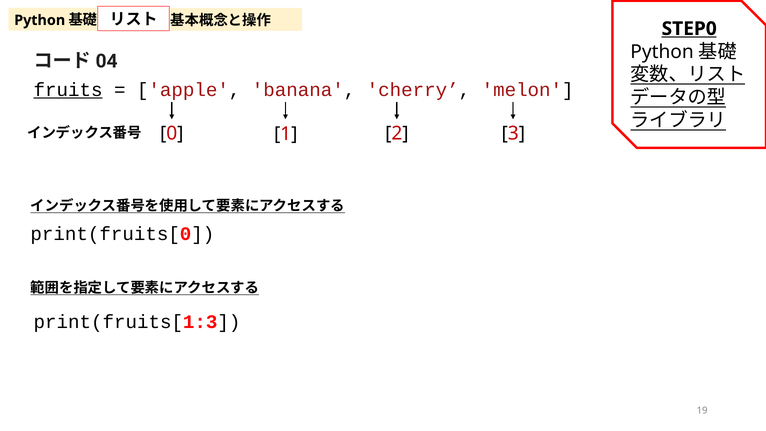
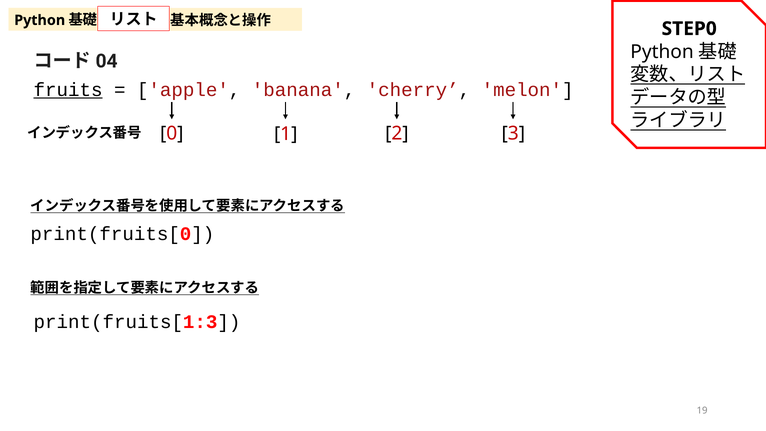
STEP0 underline: present -> none
